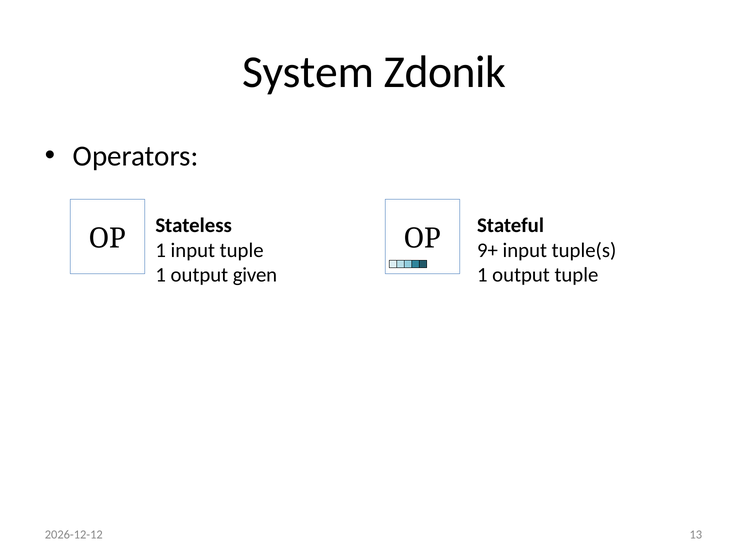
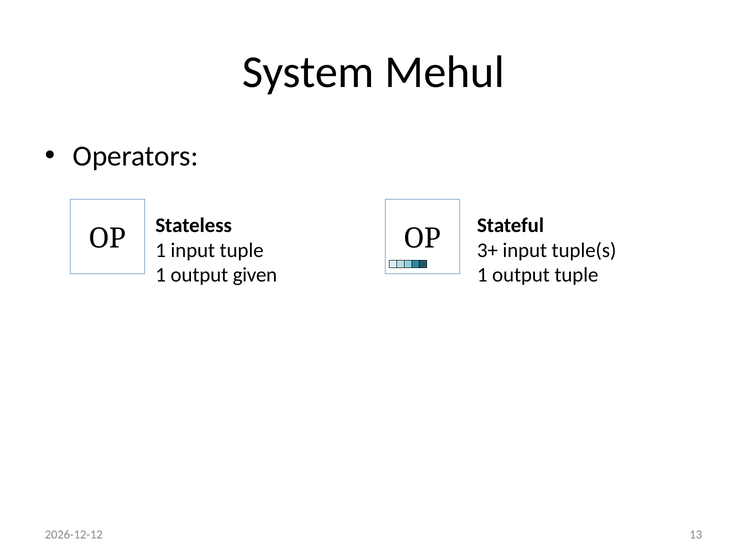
Zdonik: Zdonik -> Mehul
9+: 9+ -> 3+
